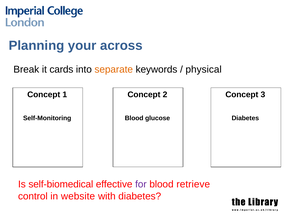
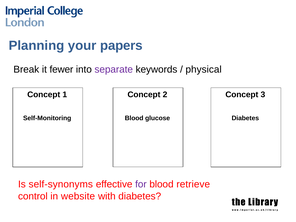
across: across -> papers
cards: cards -> fewer
separate colour: orange -> purple
self-biomedical: self-biomedical -> self-synonyms
